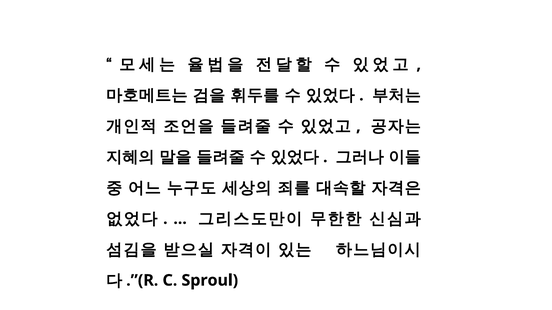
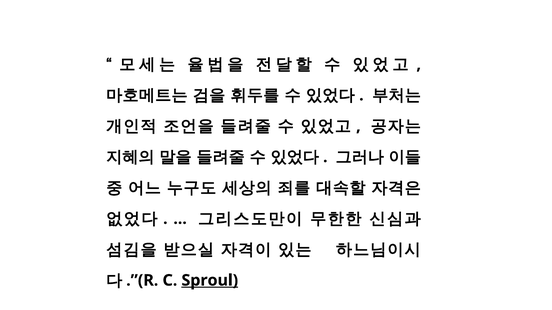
Sproul underline: none -> present
